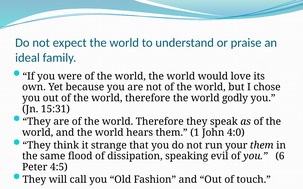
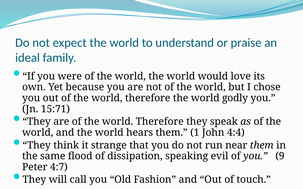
15:31: 15:31 -> 15:71
4:0: 4:0 -> 4:4
your: your -> near
6: 6 -> 9
4:5: 4:5 -> 4:7
